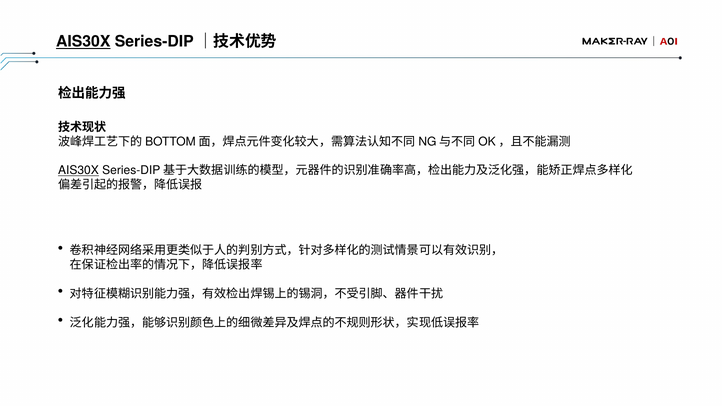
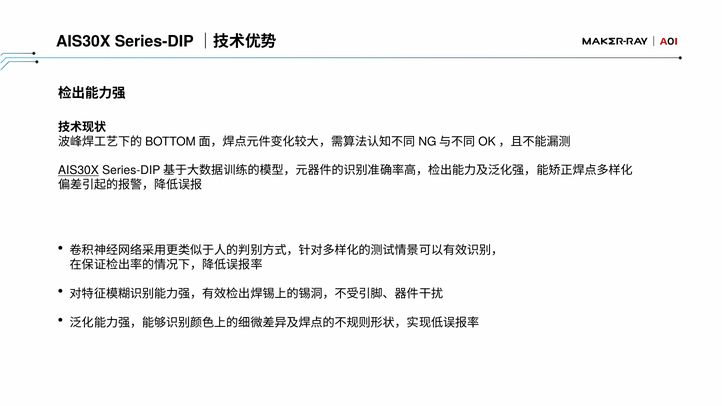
AIS30X at (83, 42) underline: present -> none
